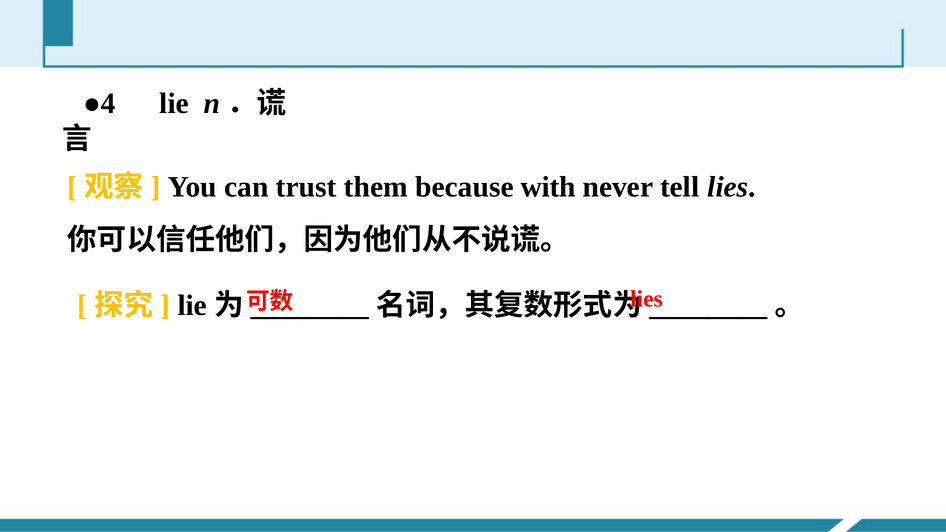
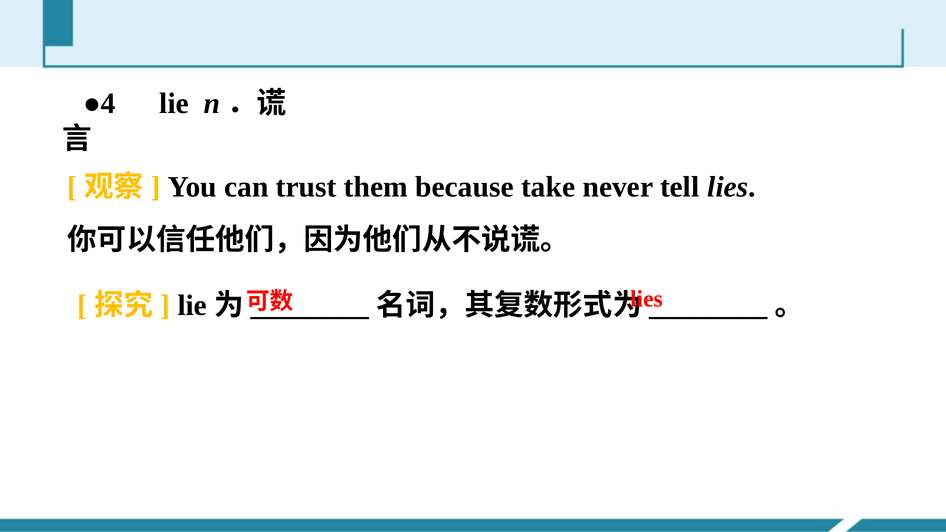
with: with -> take
